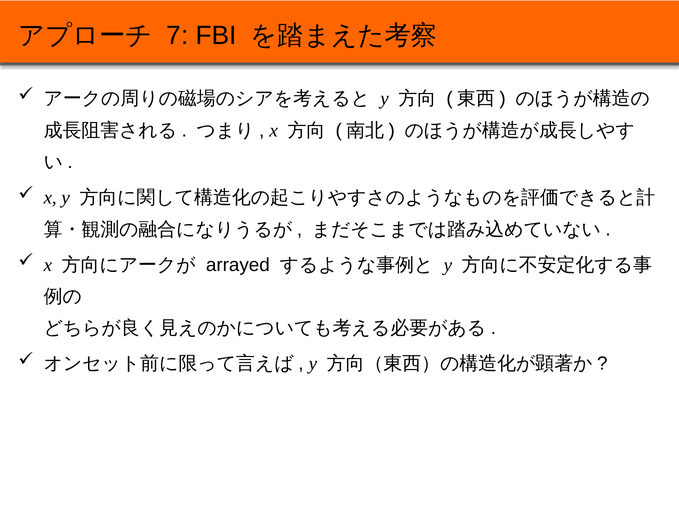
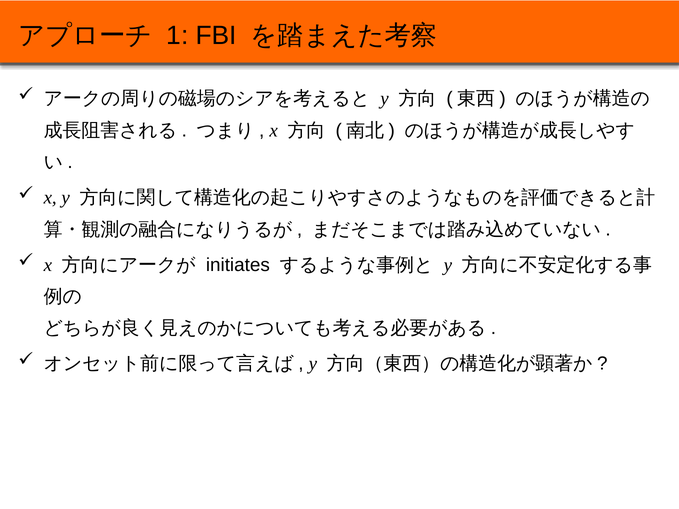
7: 7 -> 1
arrayed: arrayed -> initiates
